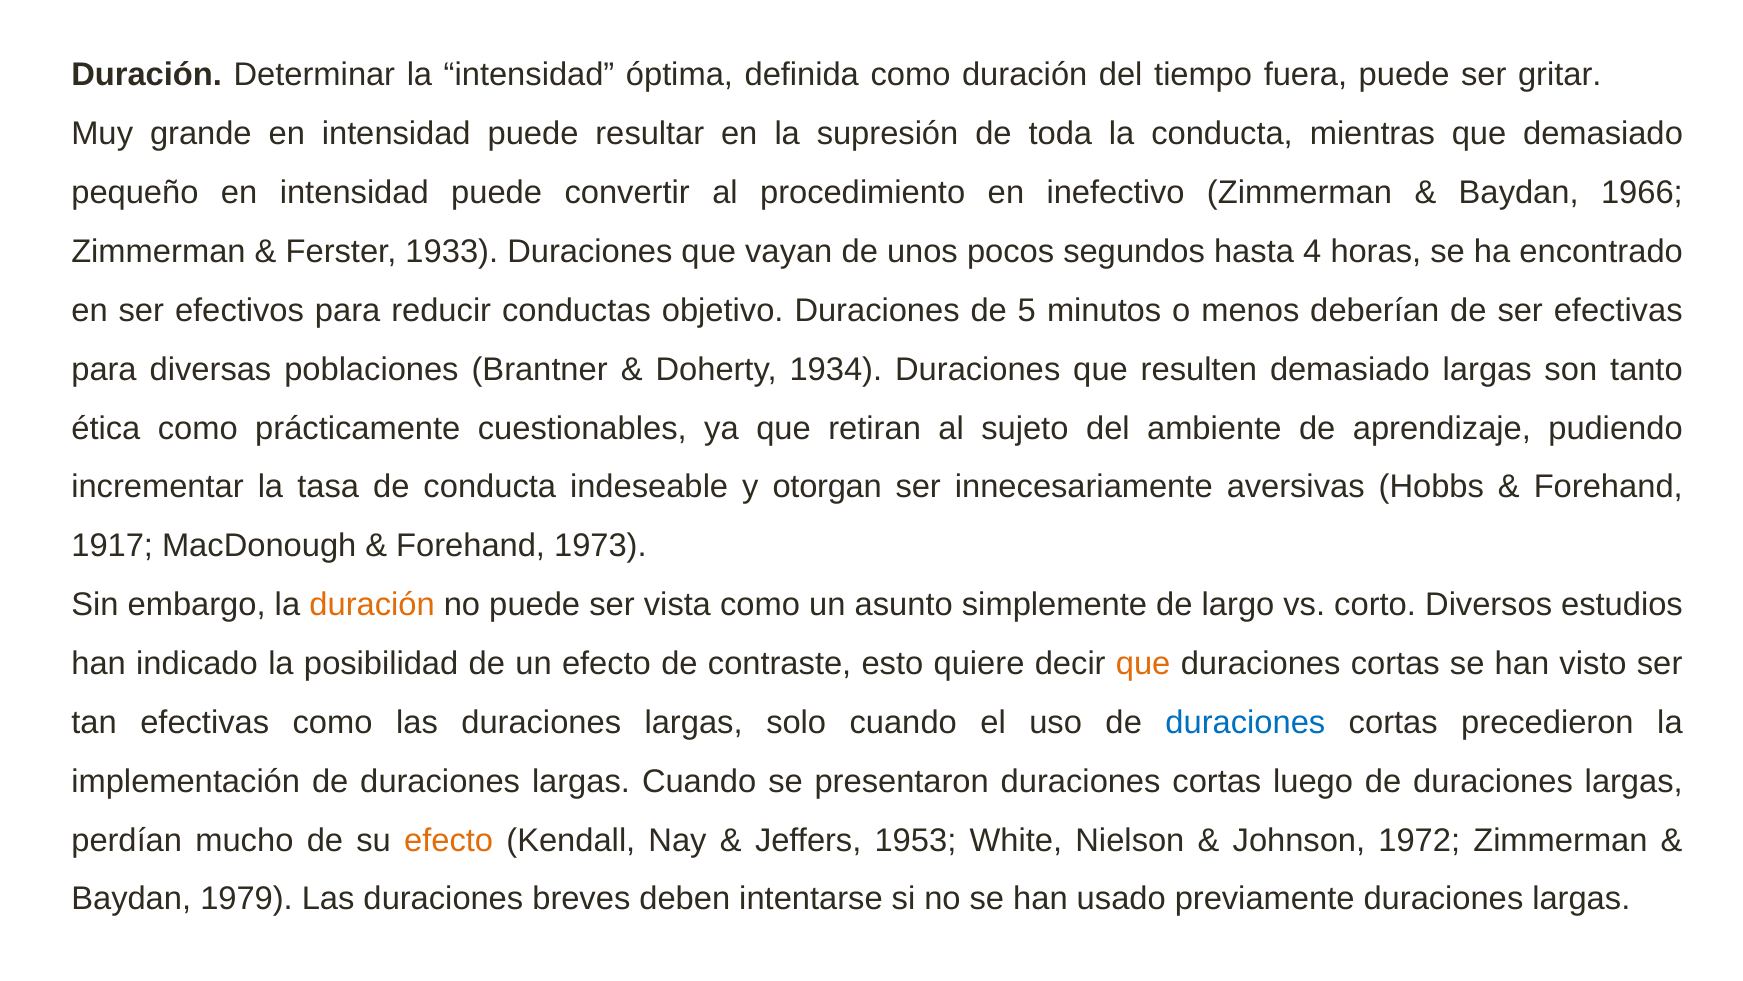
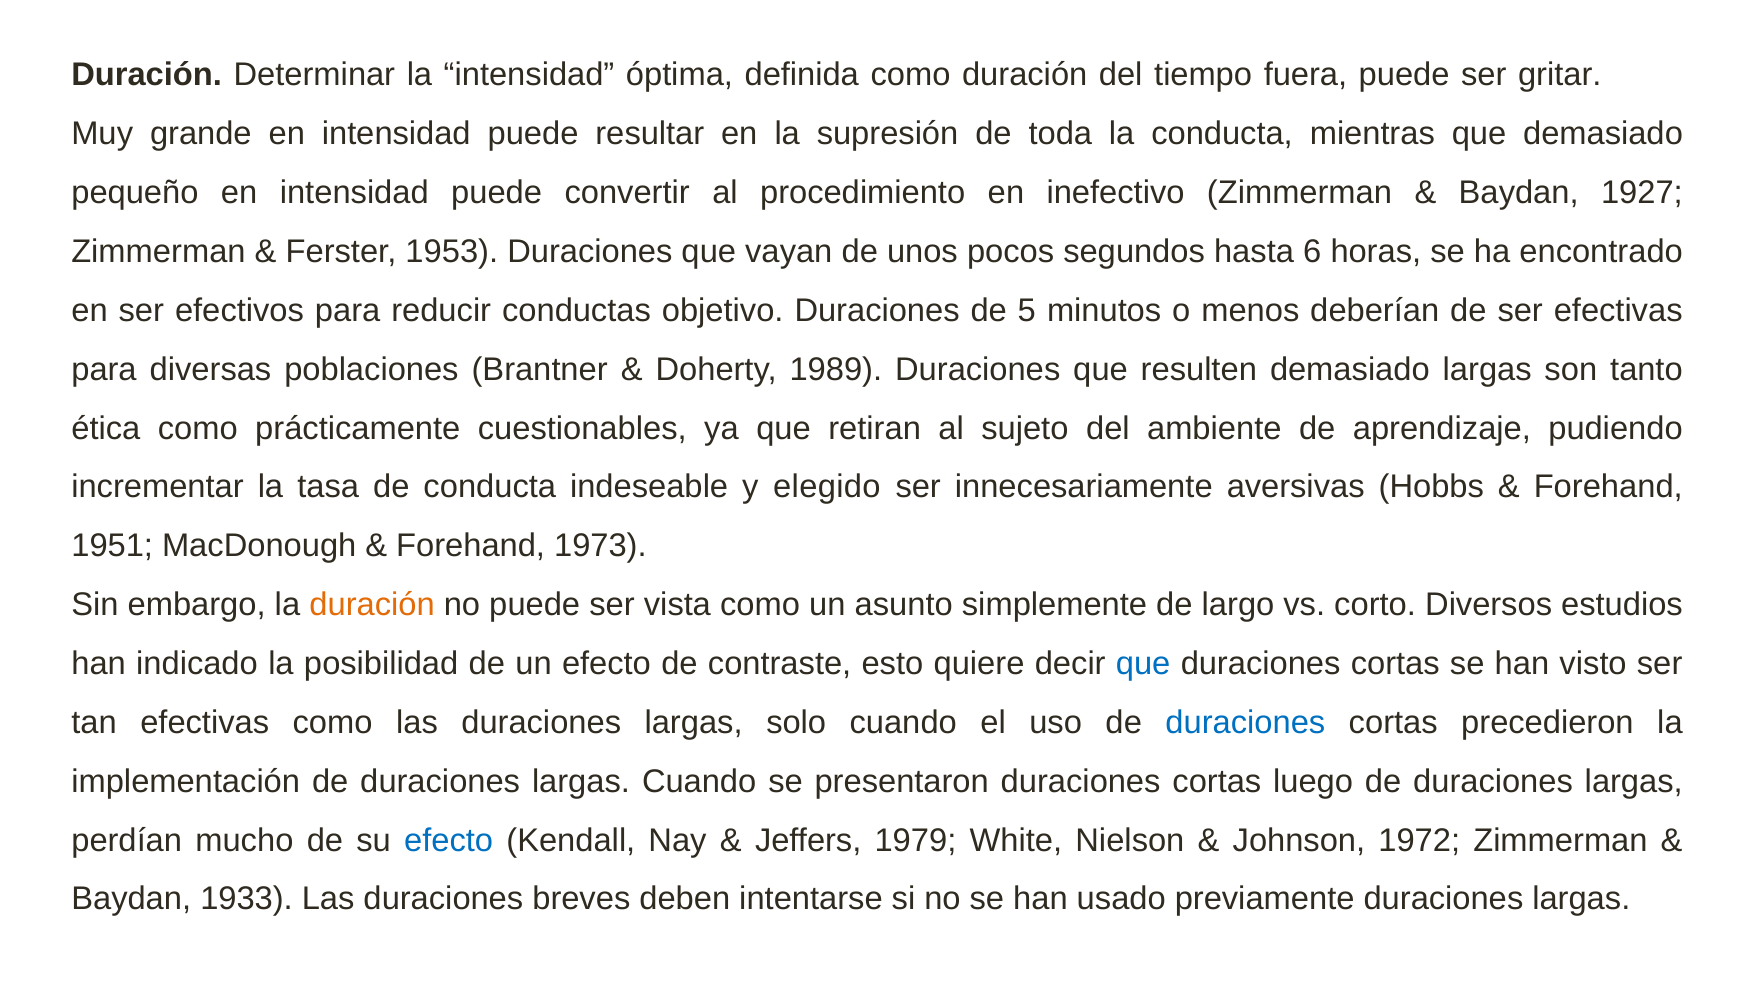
1966: 1966 -> 1927
1933: 1933 -> 1953
4: 4 -> 6
1934: 1934 -> 1989
otorgan: otorgan -> elegido
1917: 1917 -> 1951
que at (1143, 663) colour: orange -> blue
efecto at (449, 840) colour: orange -> blue
1953: 1953 -> 1979
1979: 1979 -> 1933
